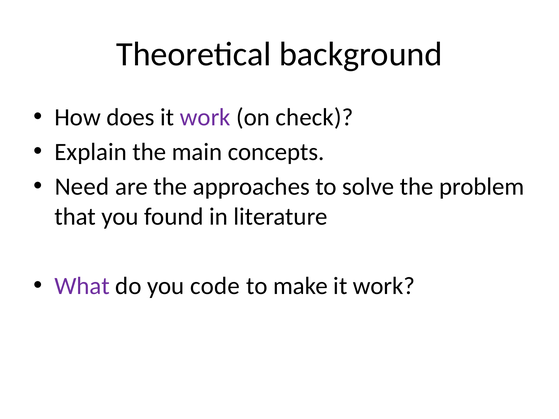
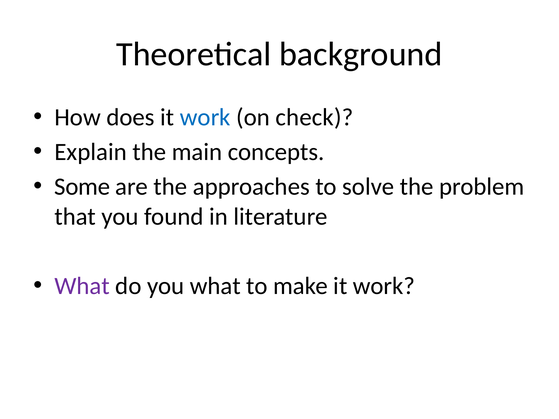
work at (205, 117) colour: purple -> blue
Need: Need -> Some
you code: code -> what
